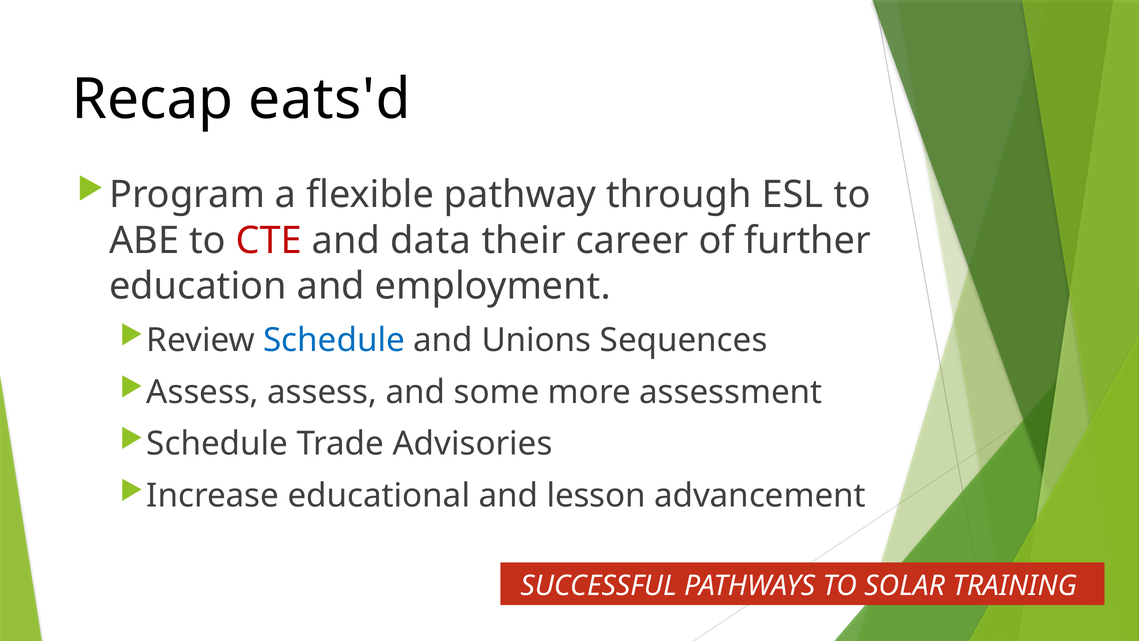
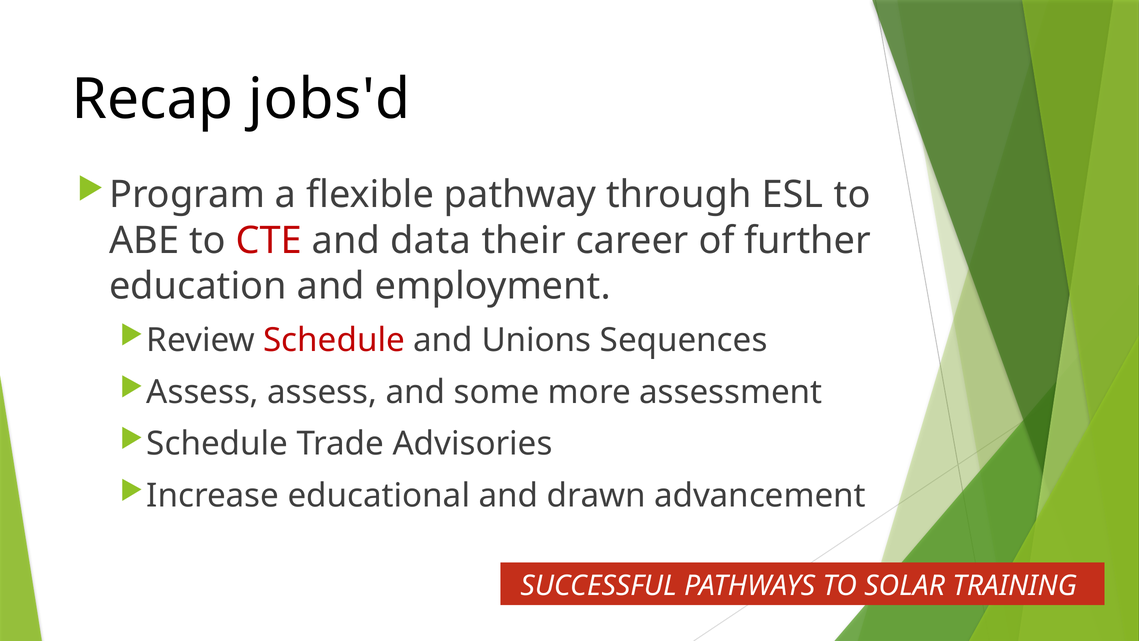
eats'd: eats'd -> jobs'd
Schedule at (334, 340) colour: blue -> red
lesson: lesson -> drawn
